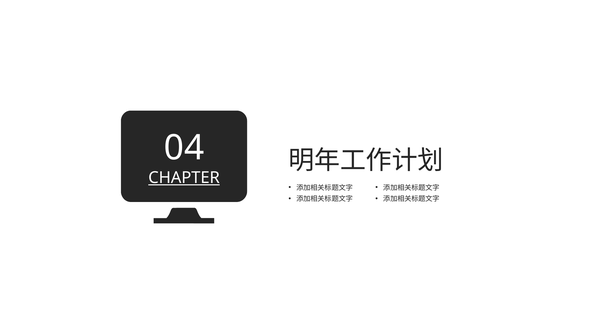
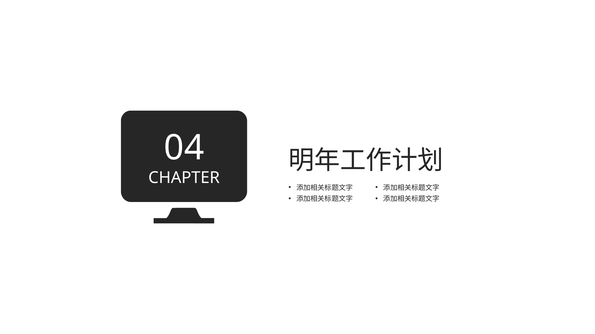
CHAPTER underline: present -> none
